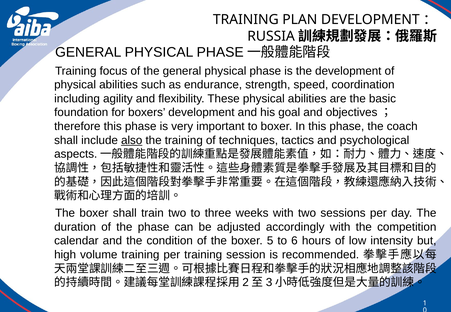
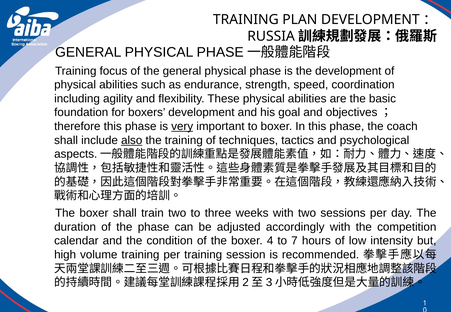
very underline: none -> present
5: 5 -> 4
6: 6 -> 7
